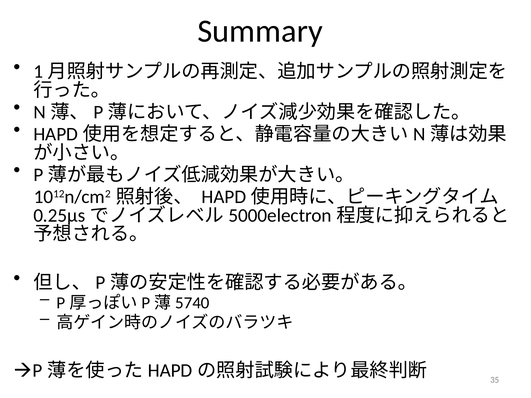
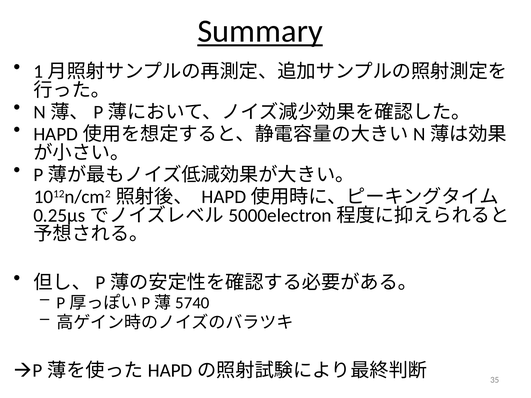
Summary underline: none -> present
